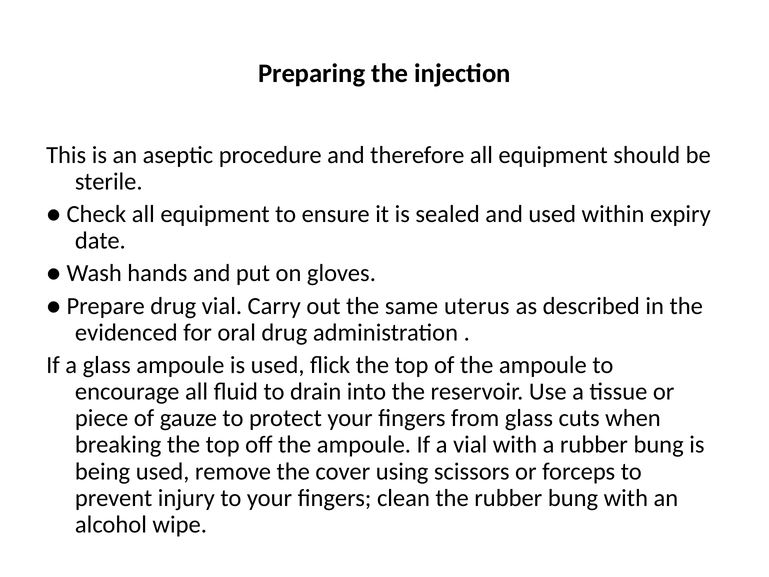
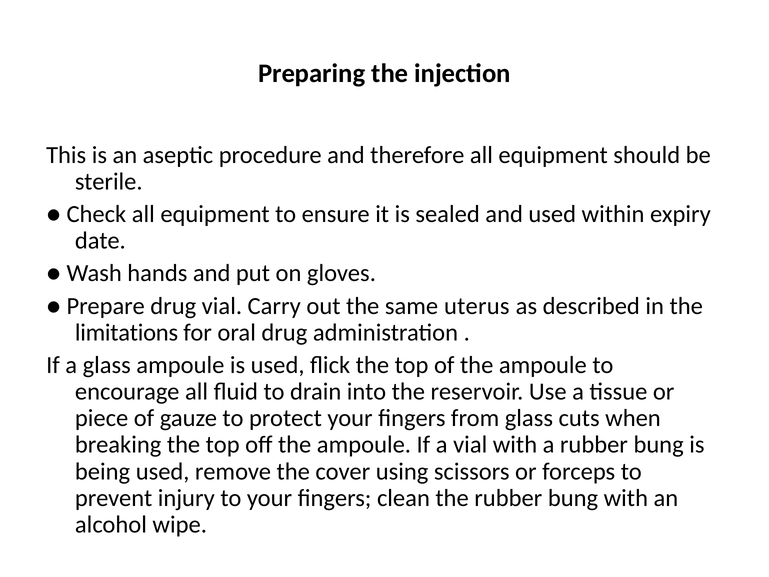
evidenced: evidenced -> limitations
